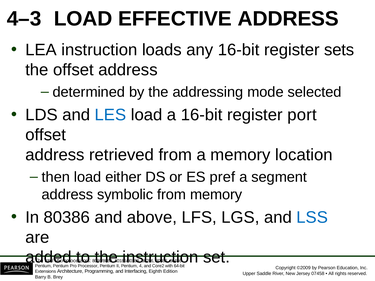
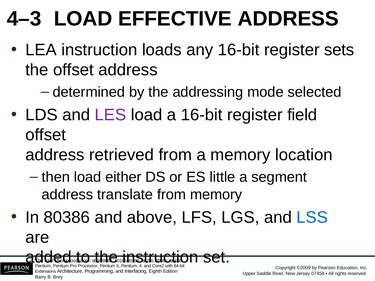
LES colour: blue -> purple
port: port -> field
pref: pref -> little
symbolic: symbolic -> translate
